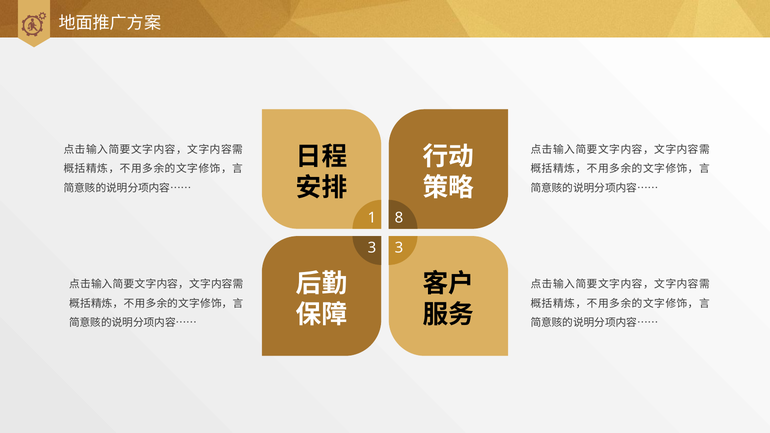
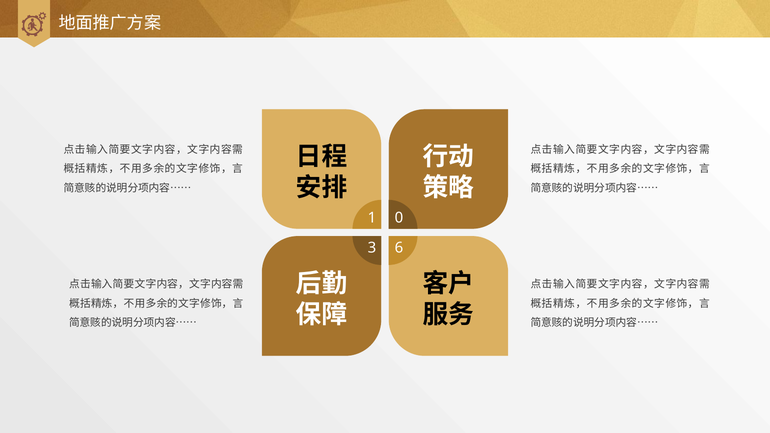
8: 8 -> 0
3 3: 3 -> 6
